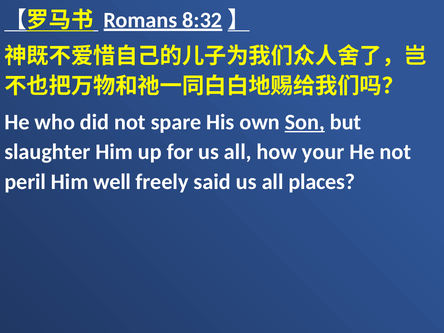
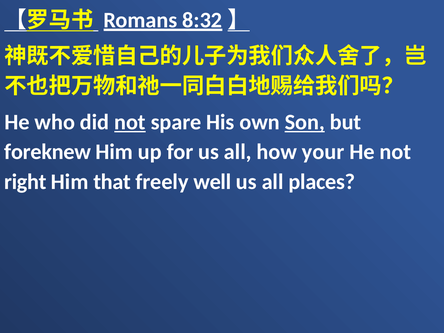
not at (130, 122) underline: none -> present
slaughter: slaughter -> foreknew
peril: peril -> right
well: well -> that
said: said -> well
